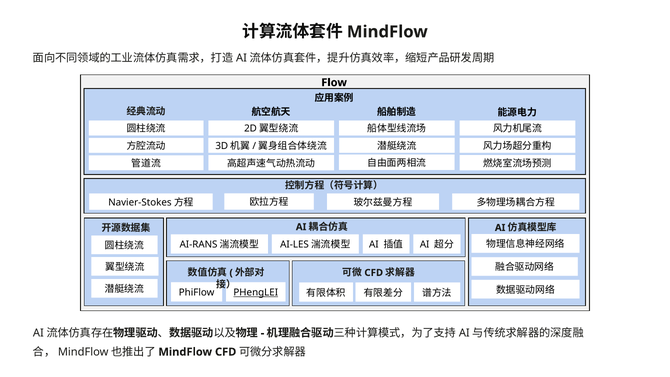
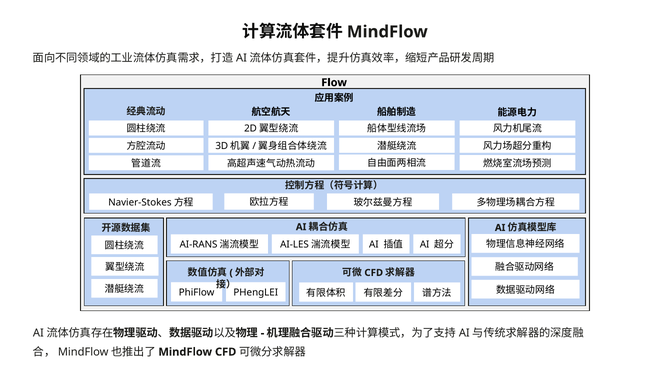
PHengLEI underline: present -> none
